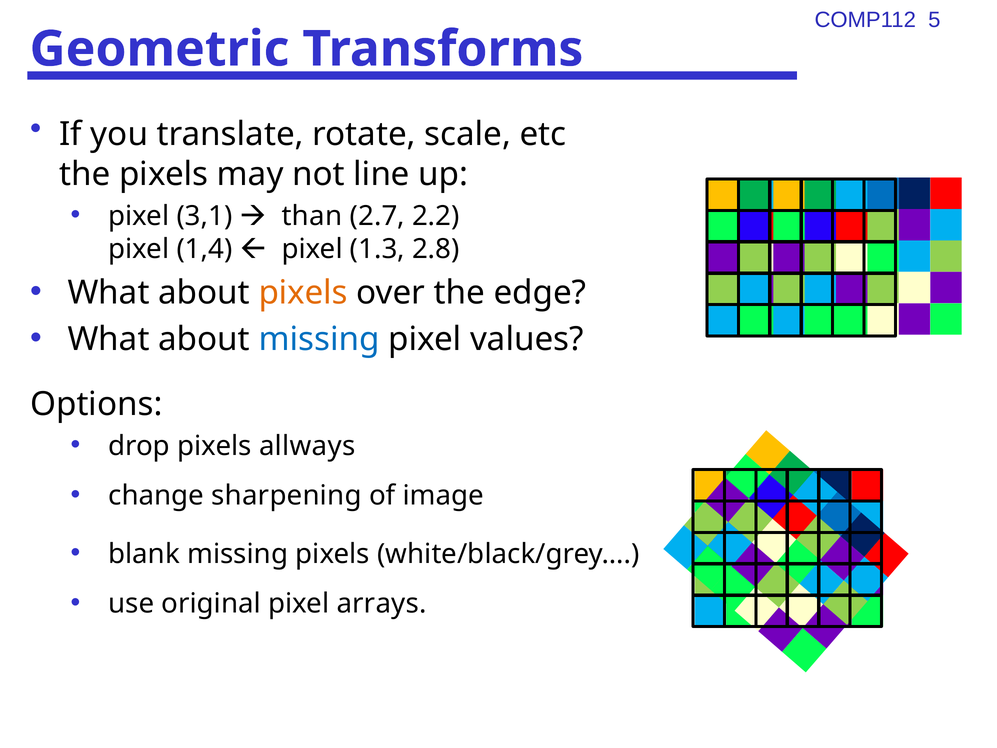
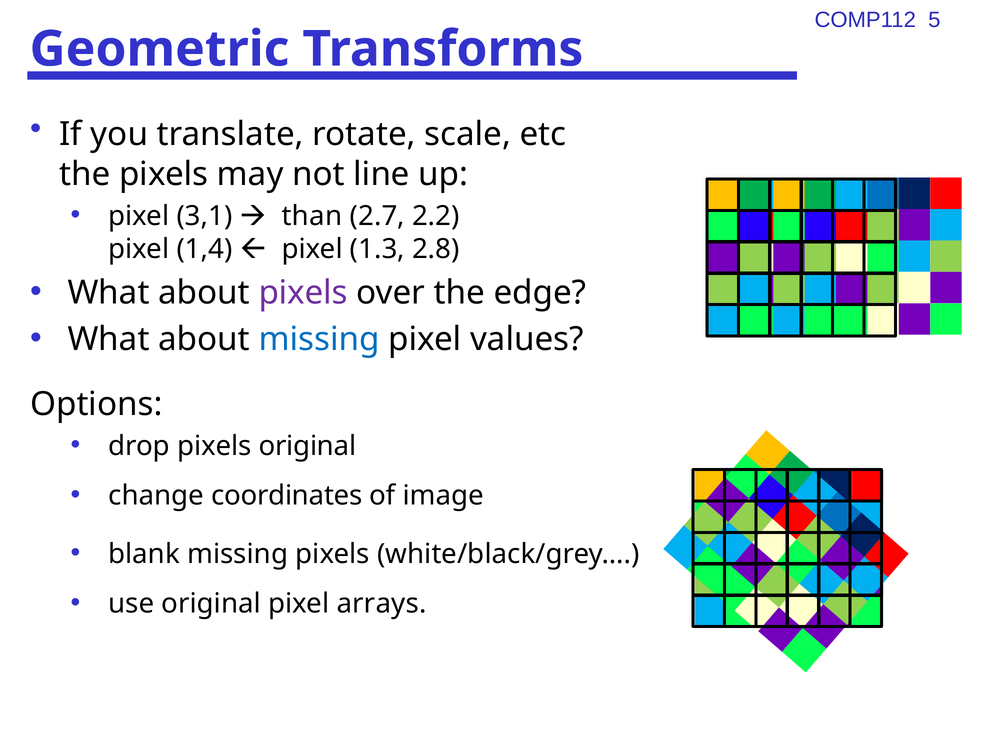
pixels at (303, 293) colour: orange -> purple
pixels allways: allways -> original
sharpening: sharpening -> coordinates
